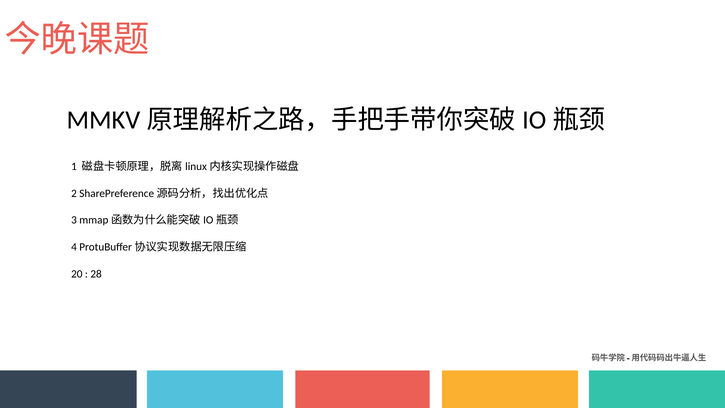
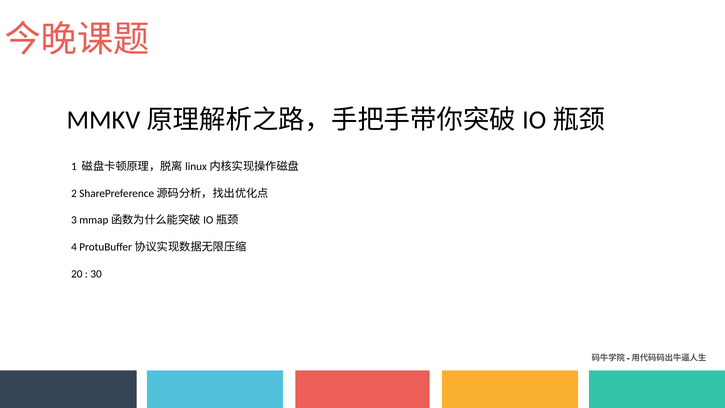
28: 28 -> 30
